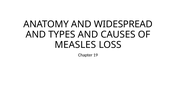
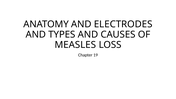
WIDESPREAD: WIDESPREAD -> ELECTRODES
